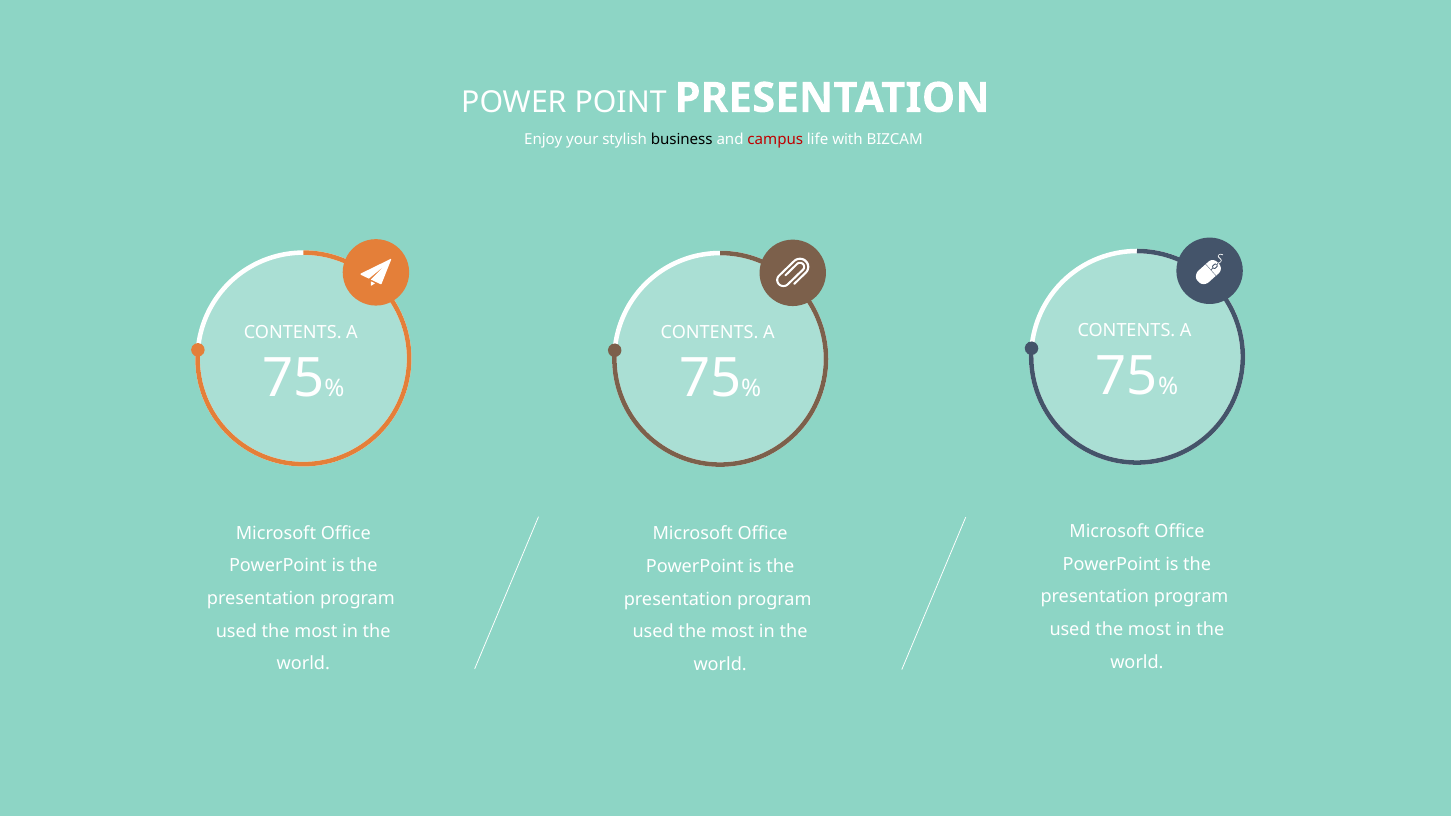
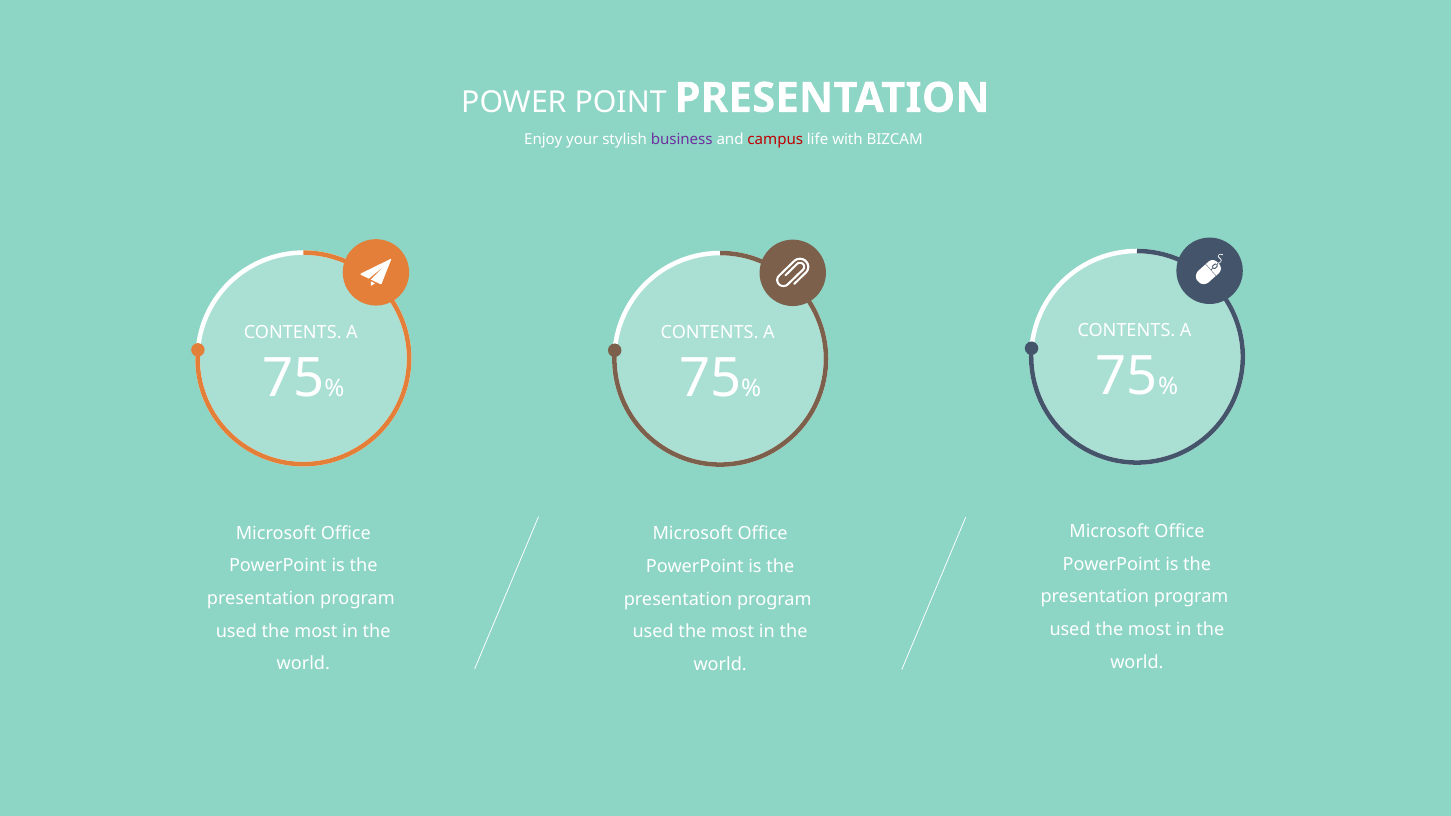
business colour: black -> purple
